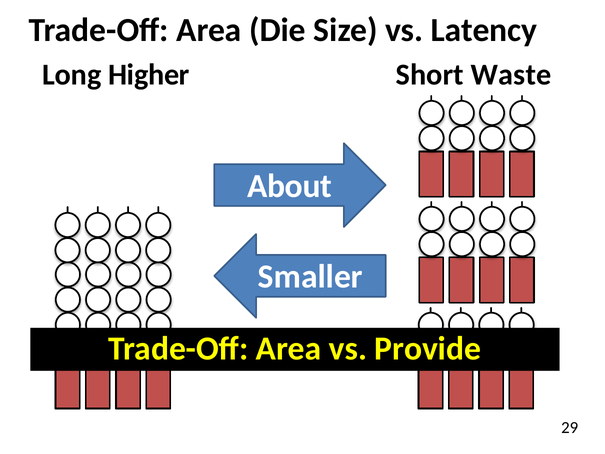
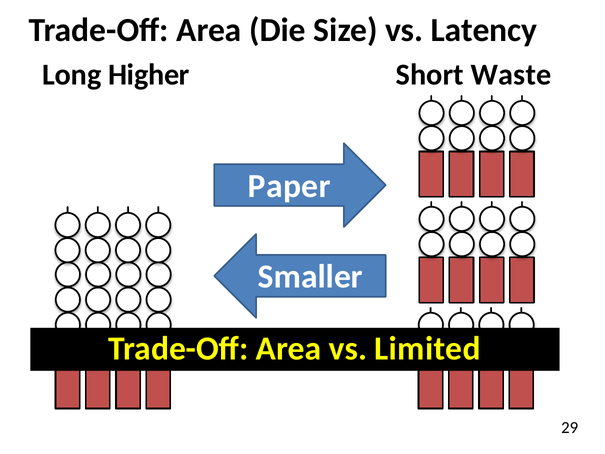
About: About -> Paper
Provide: Provide -> Limited
